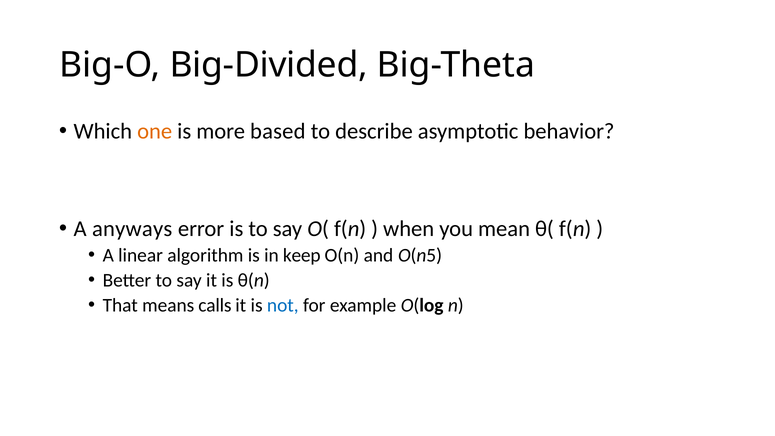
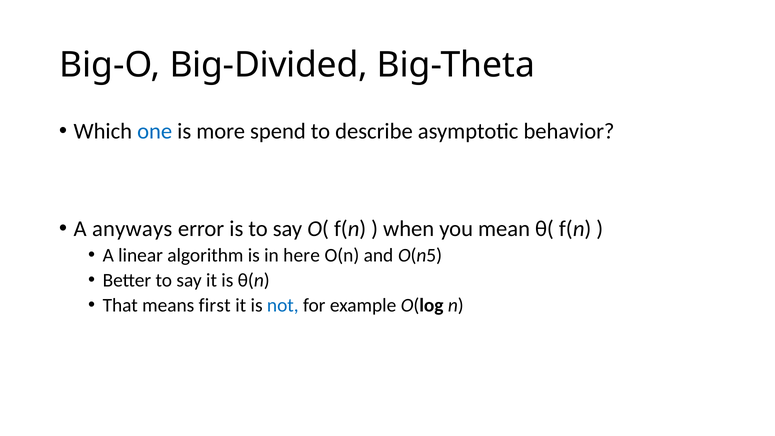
one colour: orange -> blue
based: based -> spend
keep: keep -> here
calls: calls -> first
